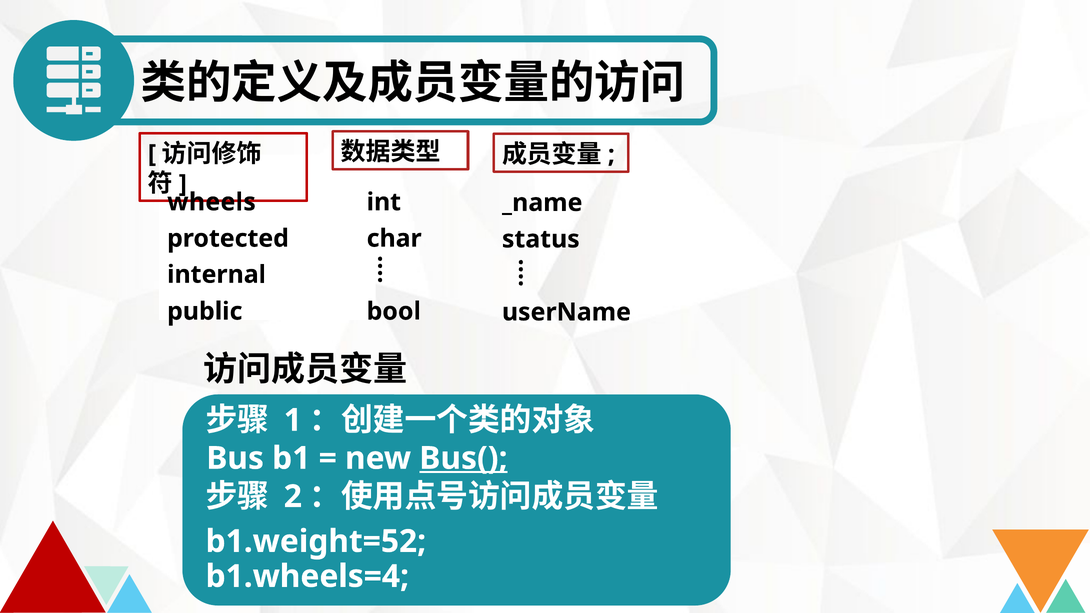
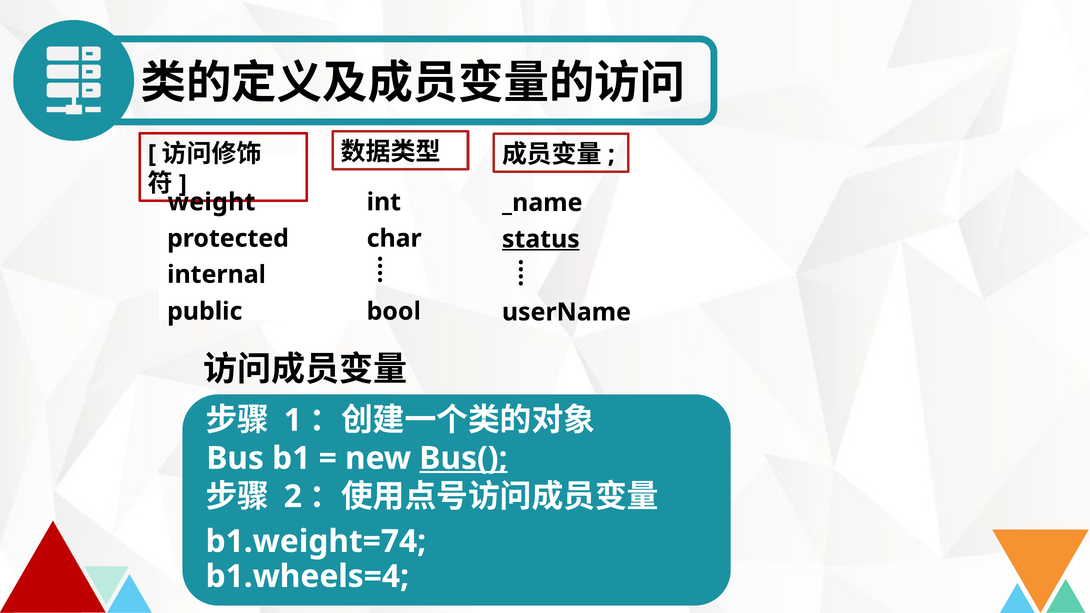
wheels: wheels -> weight
status underline: none -> present
b1.weight=52: b1.weight=52 -> b1.weight=74
